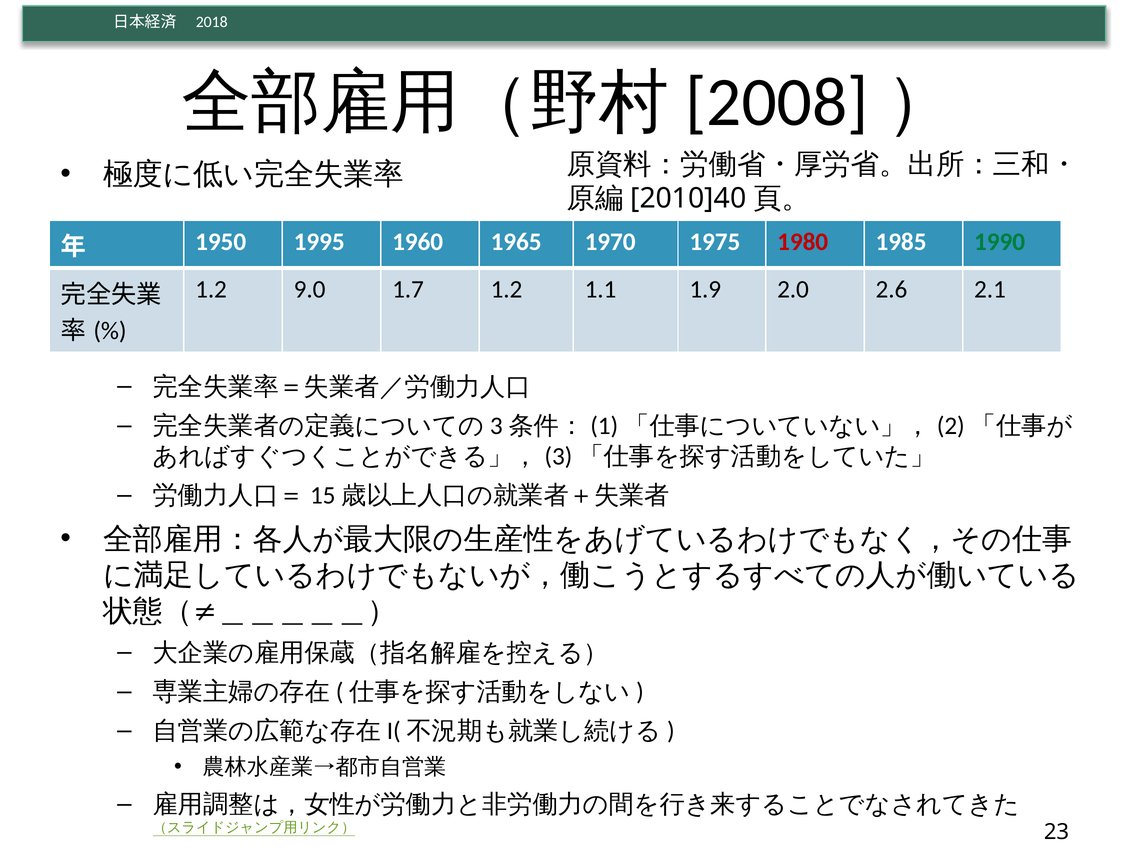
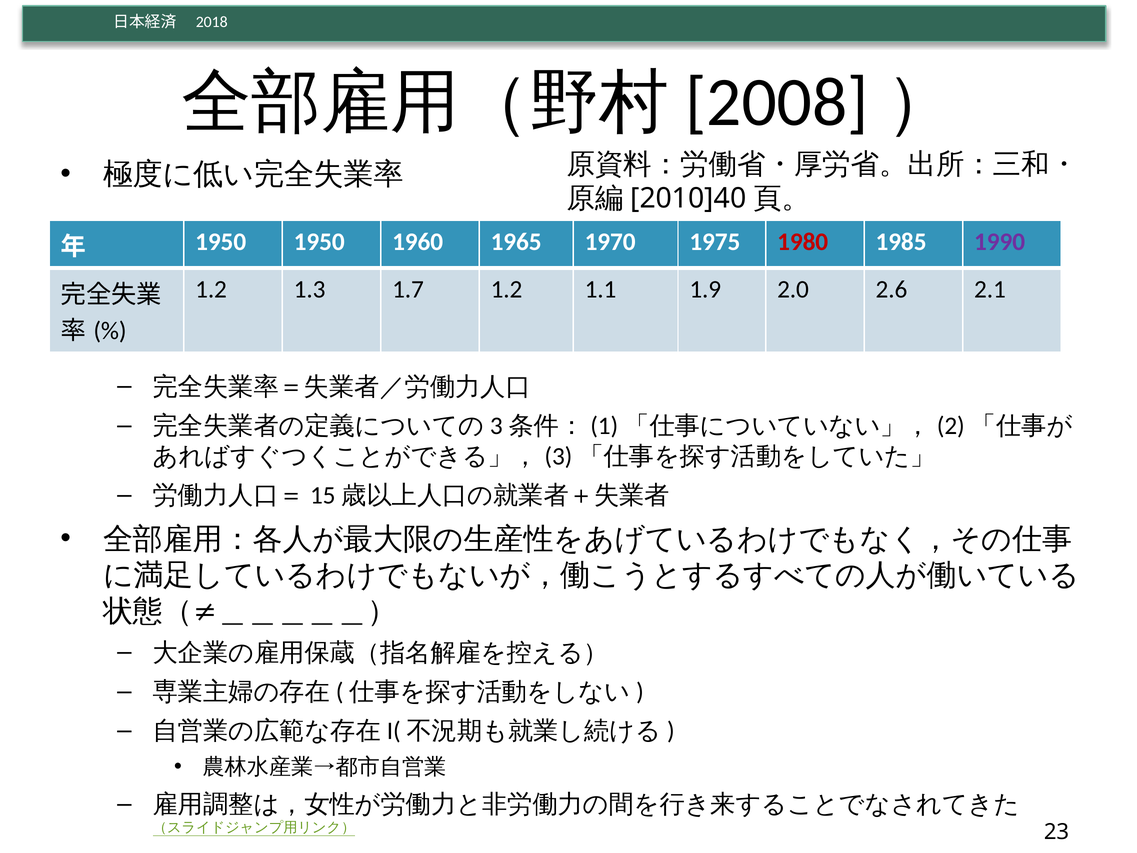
1950 1995: 1995 -> 1950
1990 colour: green -> purple
9.0: 9.0 -> 1.3
